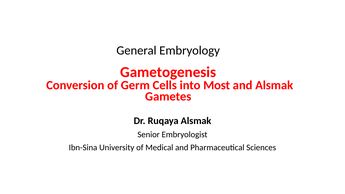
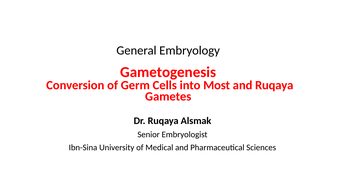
and Alsmak: Alsmak -> Ruqaya
